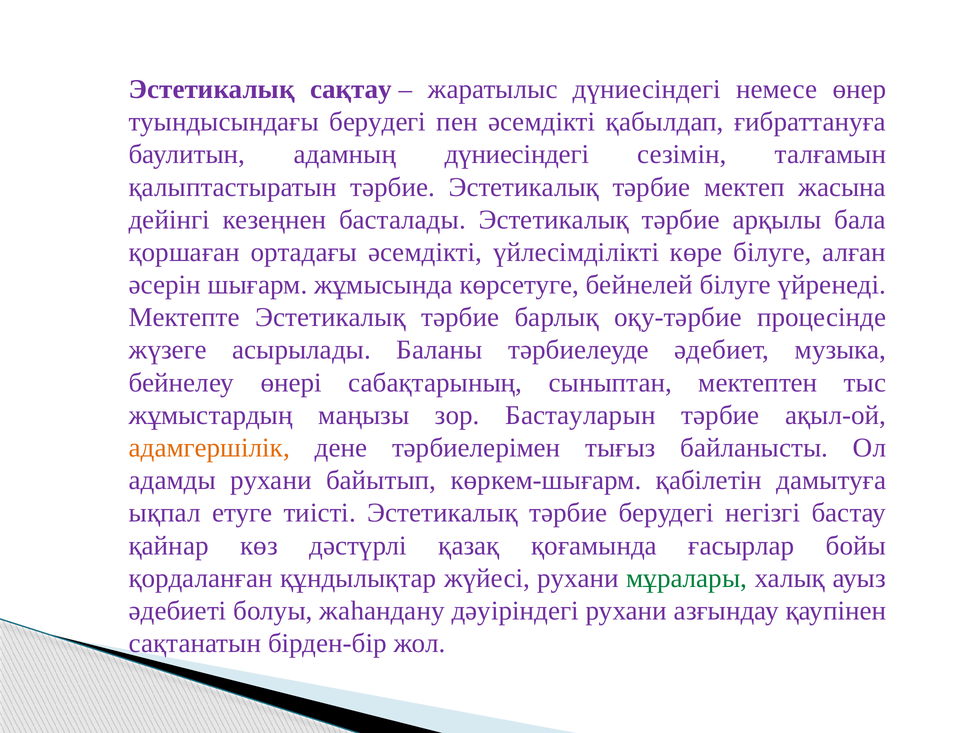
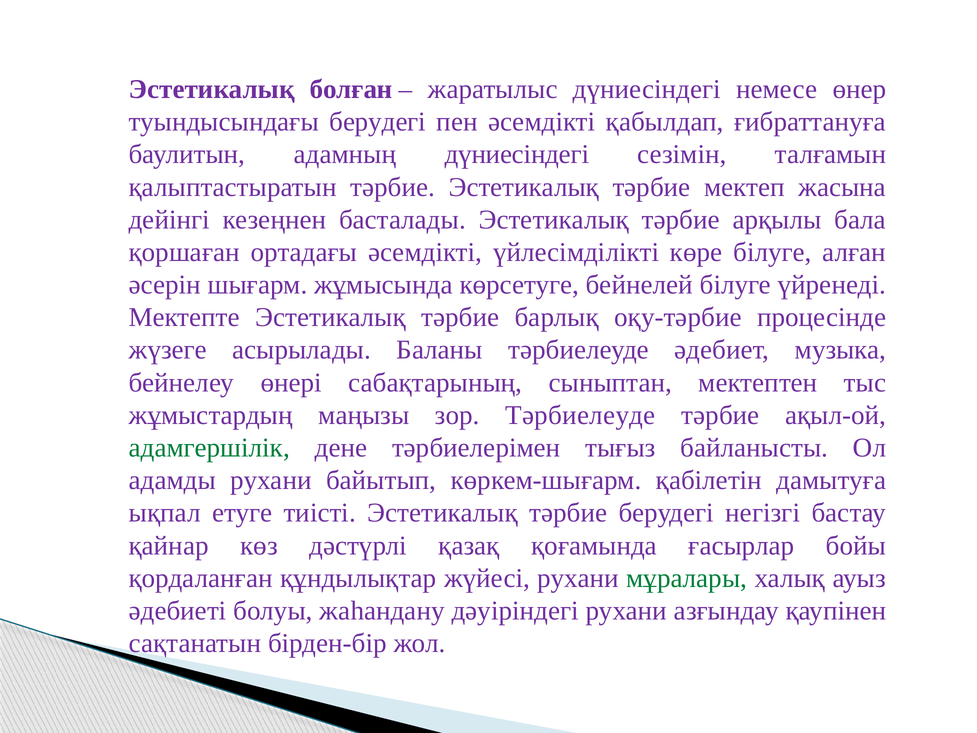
сақтау: сақтау -> болған
зор Бастауларын: Бастауларын -> Тәрбиелеуде
адамгершілік colour: orange -> green
